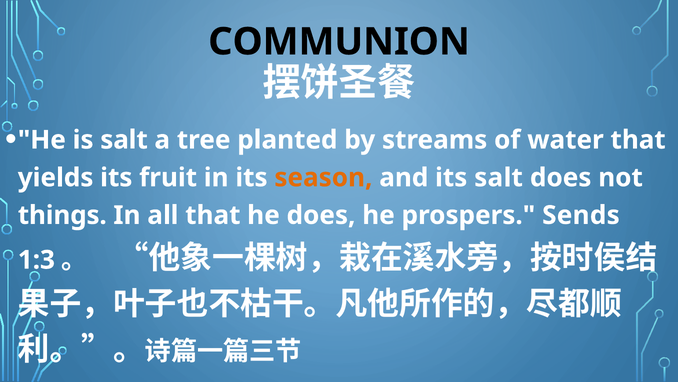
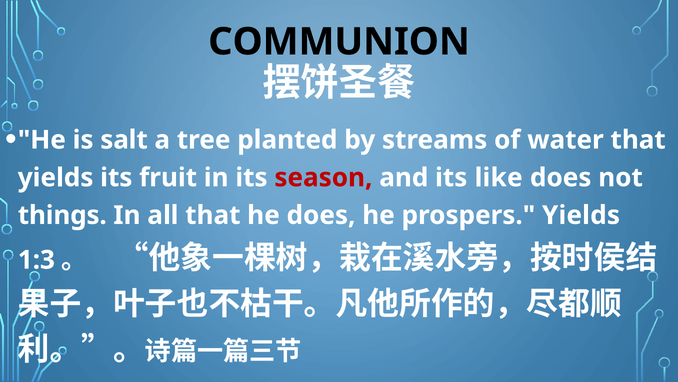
season colour: orange -> red
its salt: salt -> like
prospers Sends: Sends -> Yields
